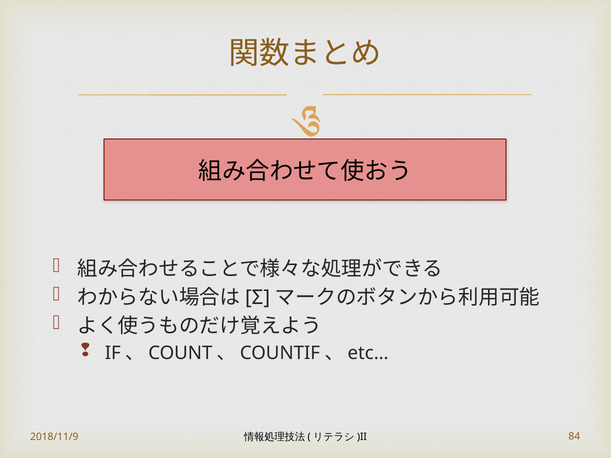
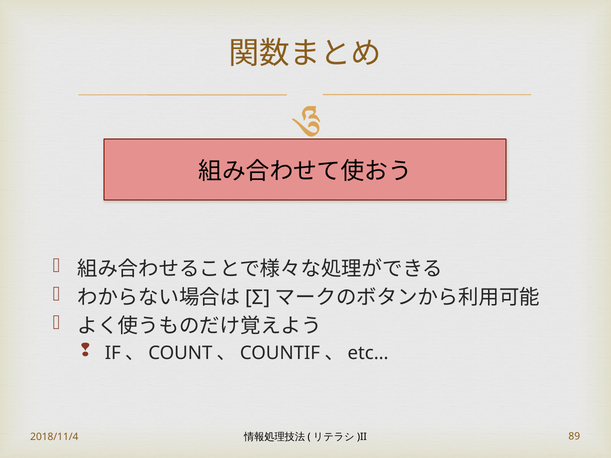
2018/11/9: 2018/11/9 -> 2018/11/4
84: 84 -> 89
